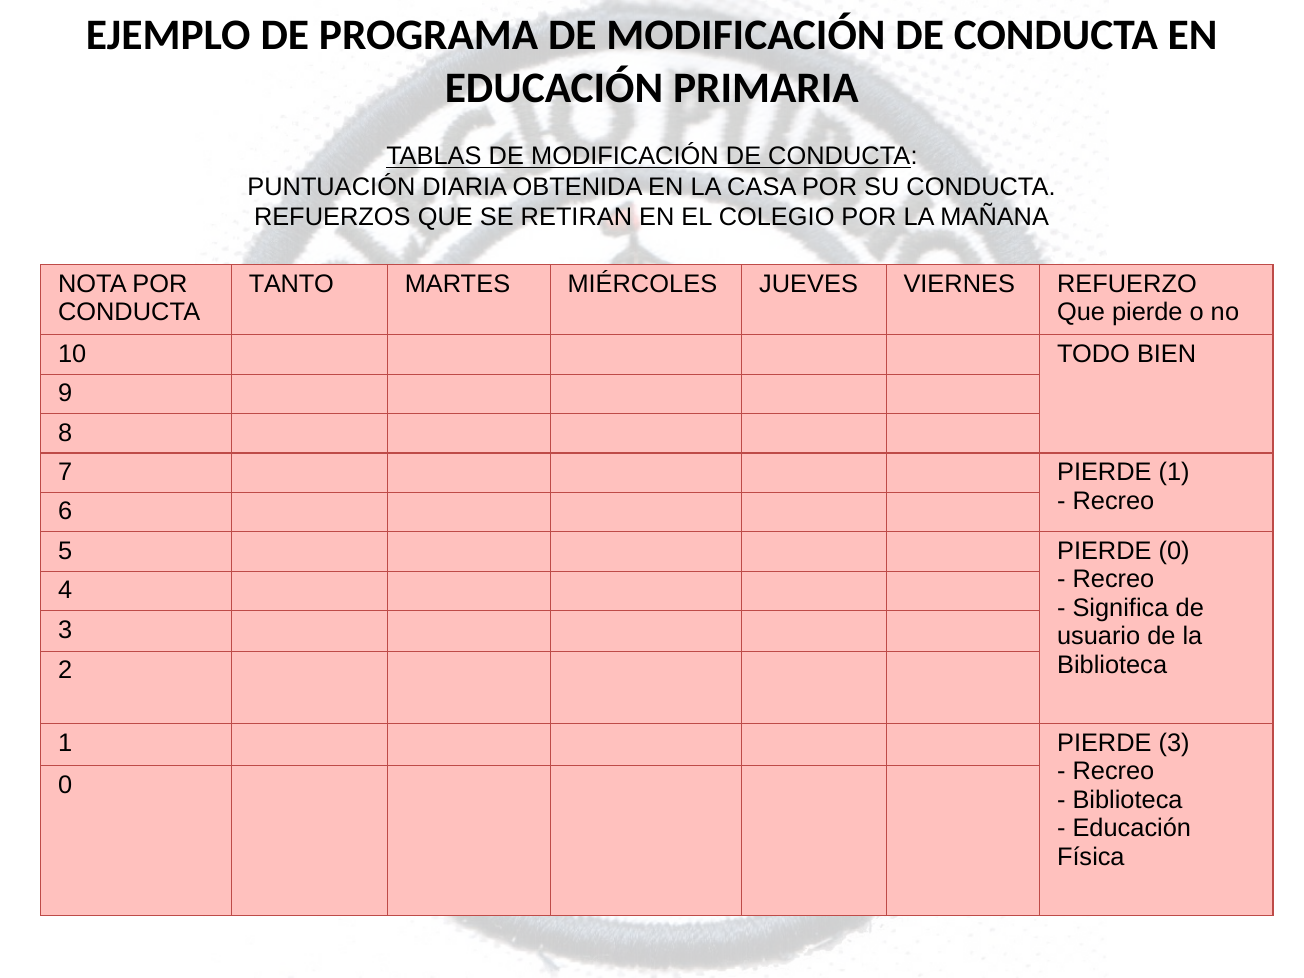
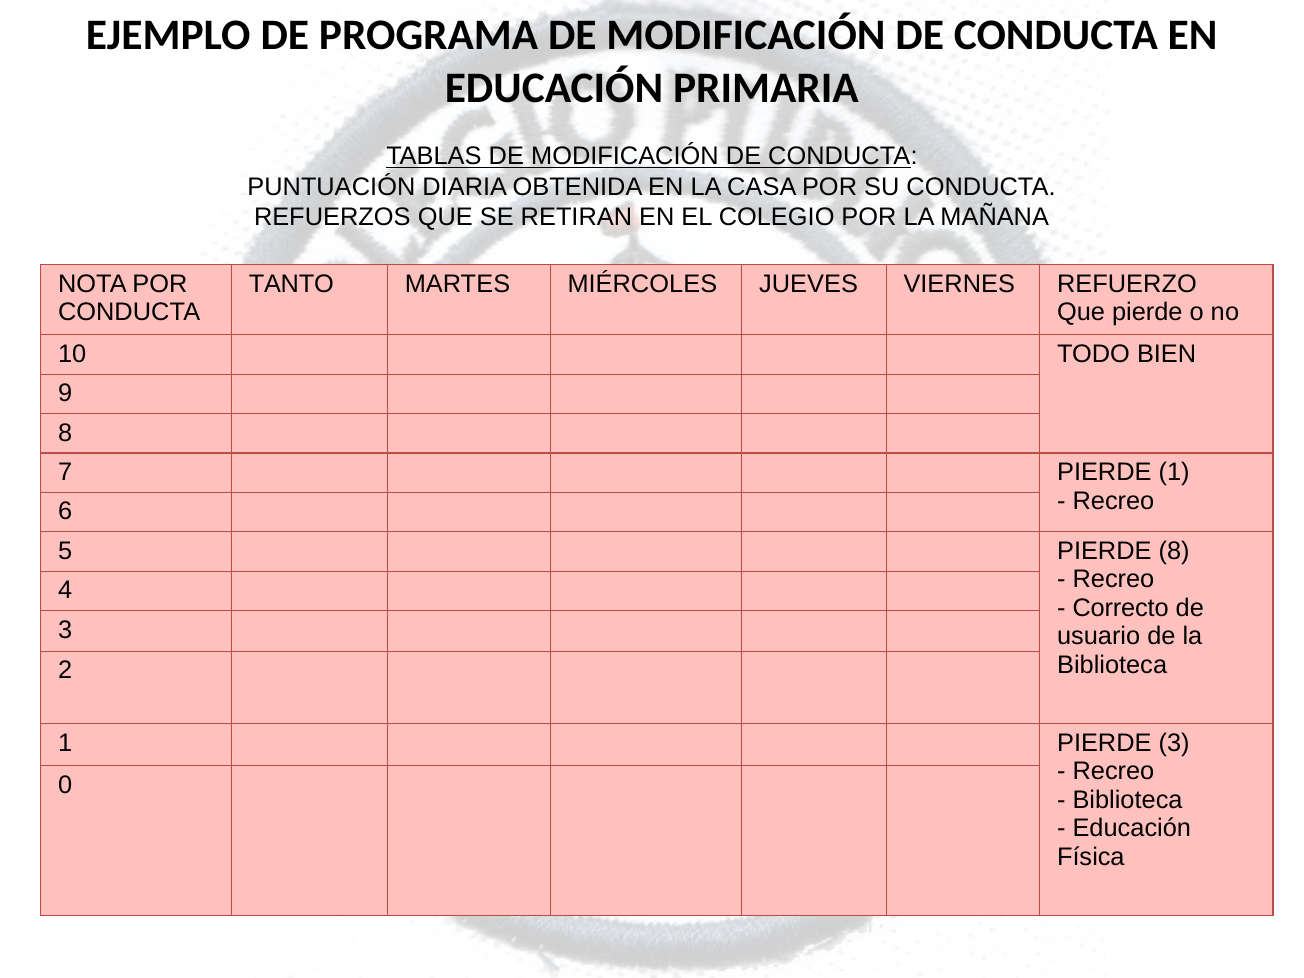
PIERDE 0: 0 -> 8
Significa: Significa -> Correcto
